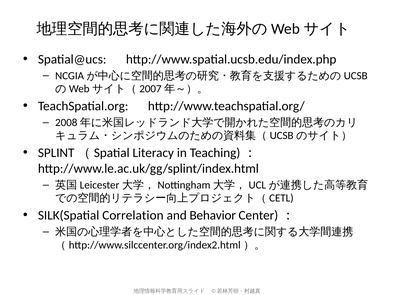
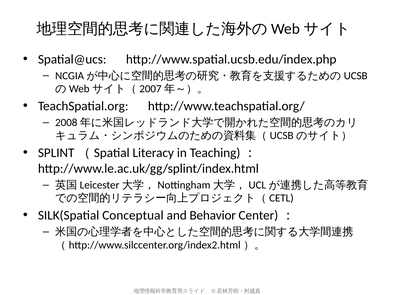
Correlation: Correlation -> Conceptual
